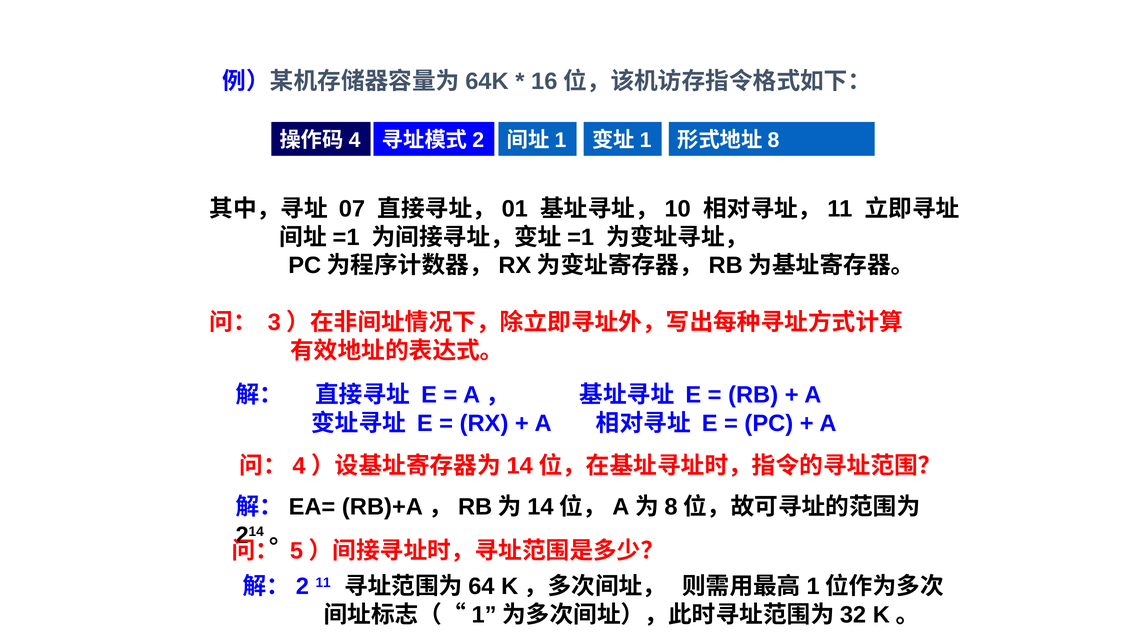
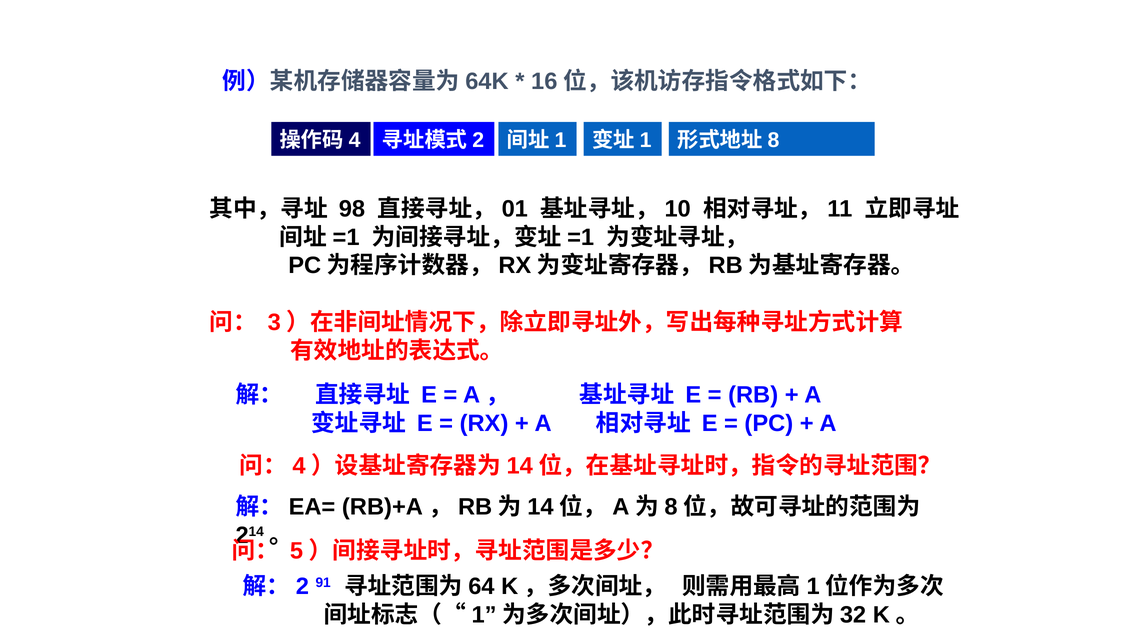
07: 07 -> 98
11: 11 -> 91
